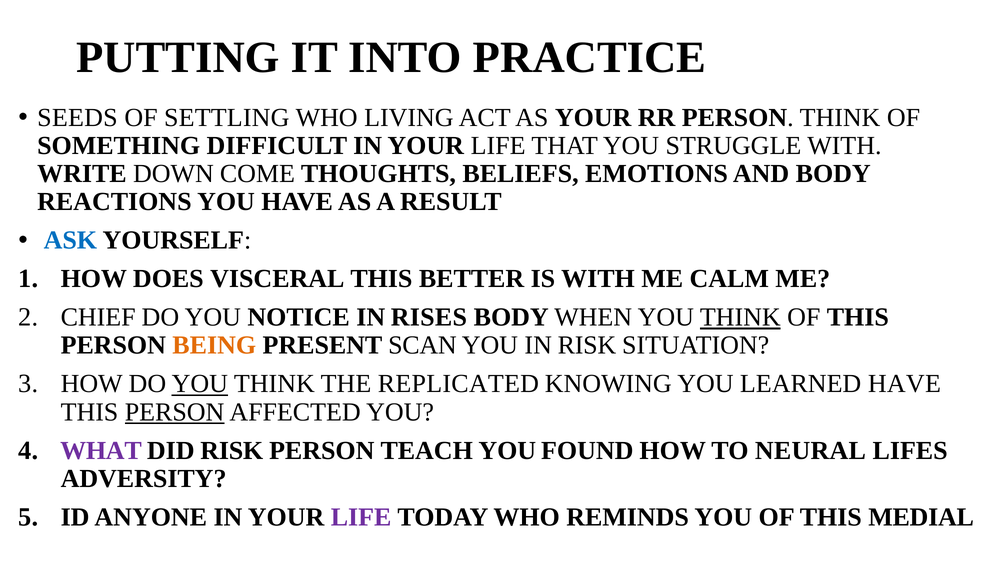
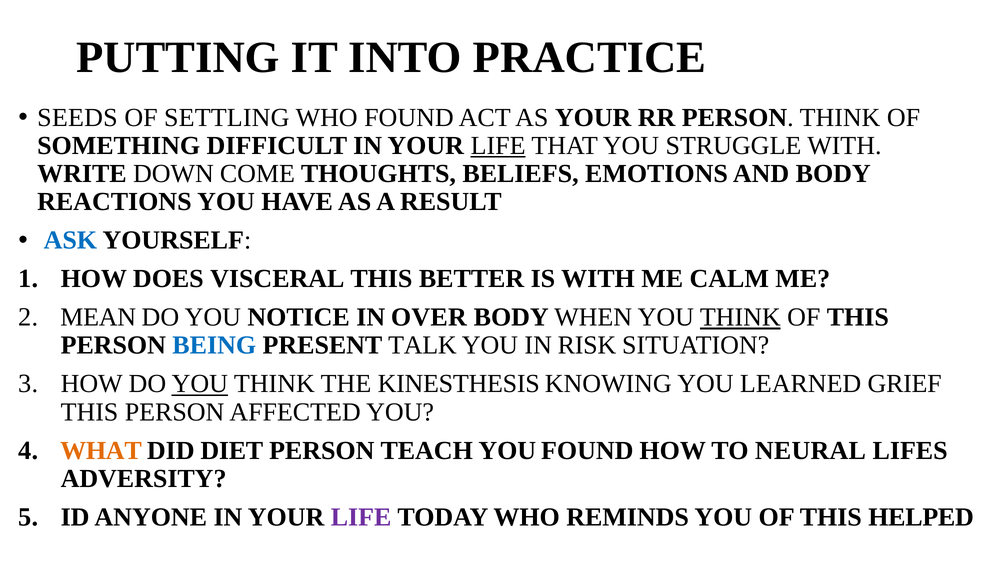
WHO LIVING: LIVING -> FOUND
LIFE at (498, 146) underline: none -> present
CHIEF: CHIEF -> MEAN
RISES: RISES -> OVER
BEING colour: orange -> blue
SCAN: SCAN -> TALK
REPLICATED: REPLICATED -> KINESTHESIS
LEARNED HAVE: HAVE -> GRIEF
PERSON at (175, 412) underline: present -> none
WHAT colour: purple -> orange
DID RISK: RISK -> DIET
MEDIAL: MEDIAL -> HELPED
